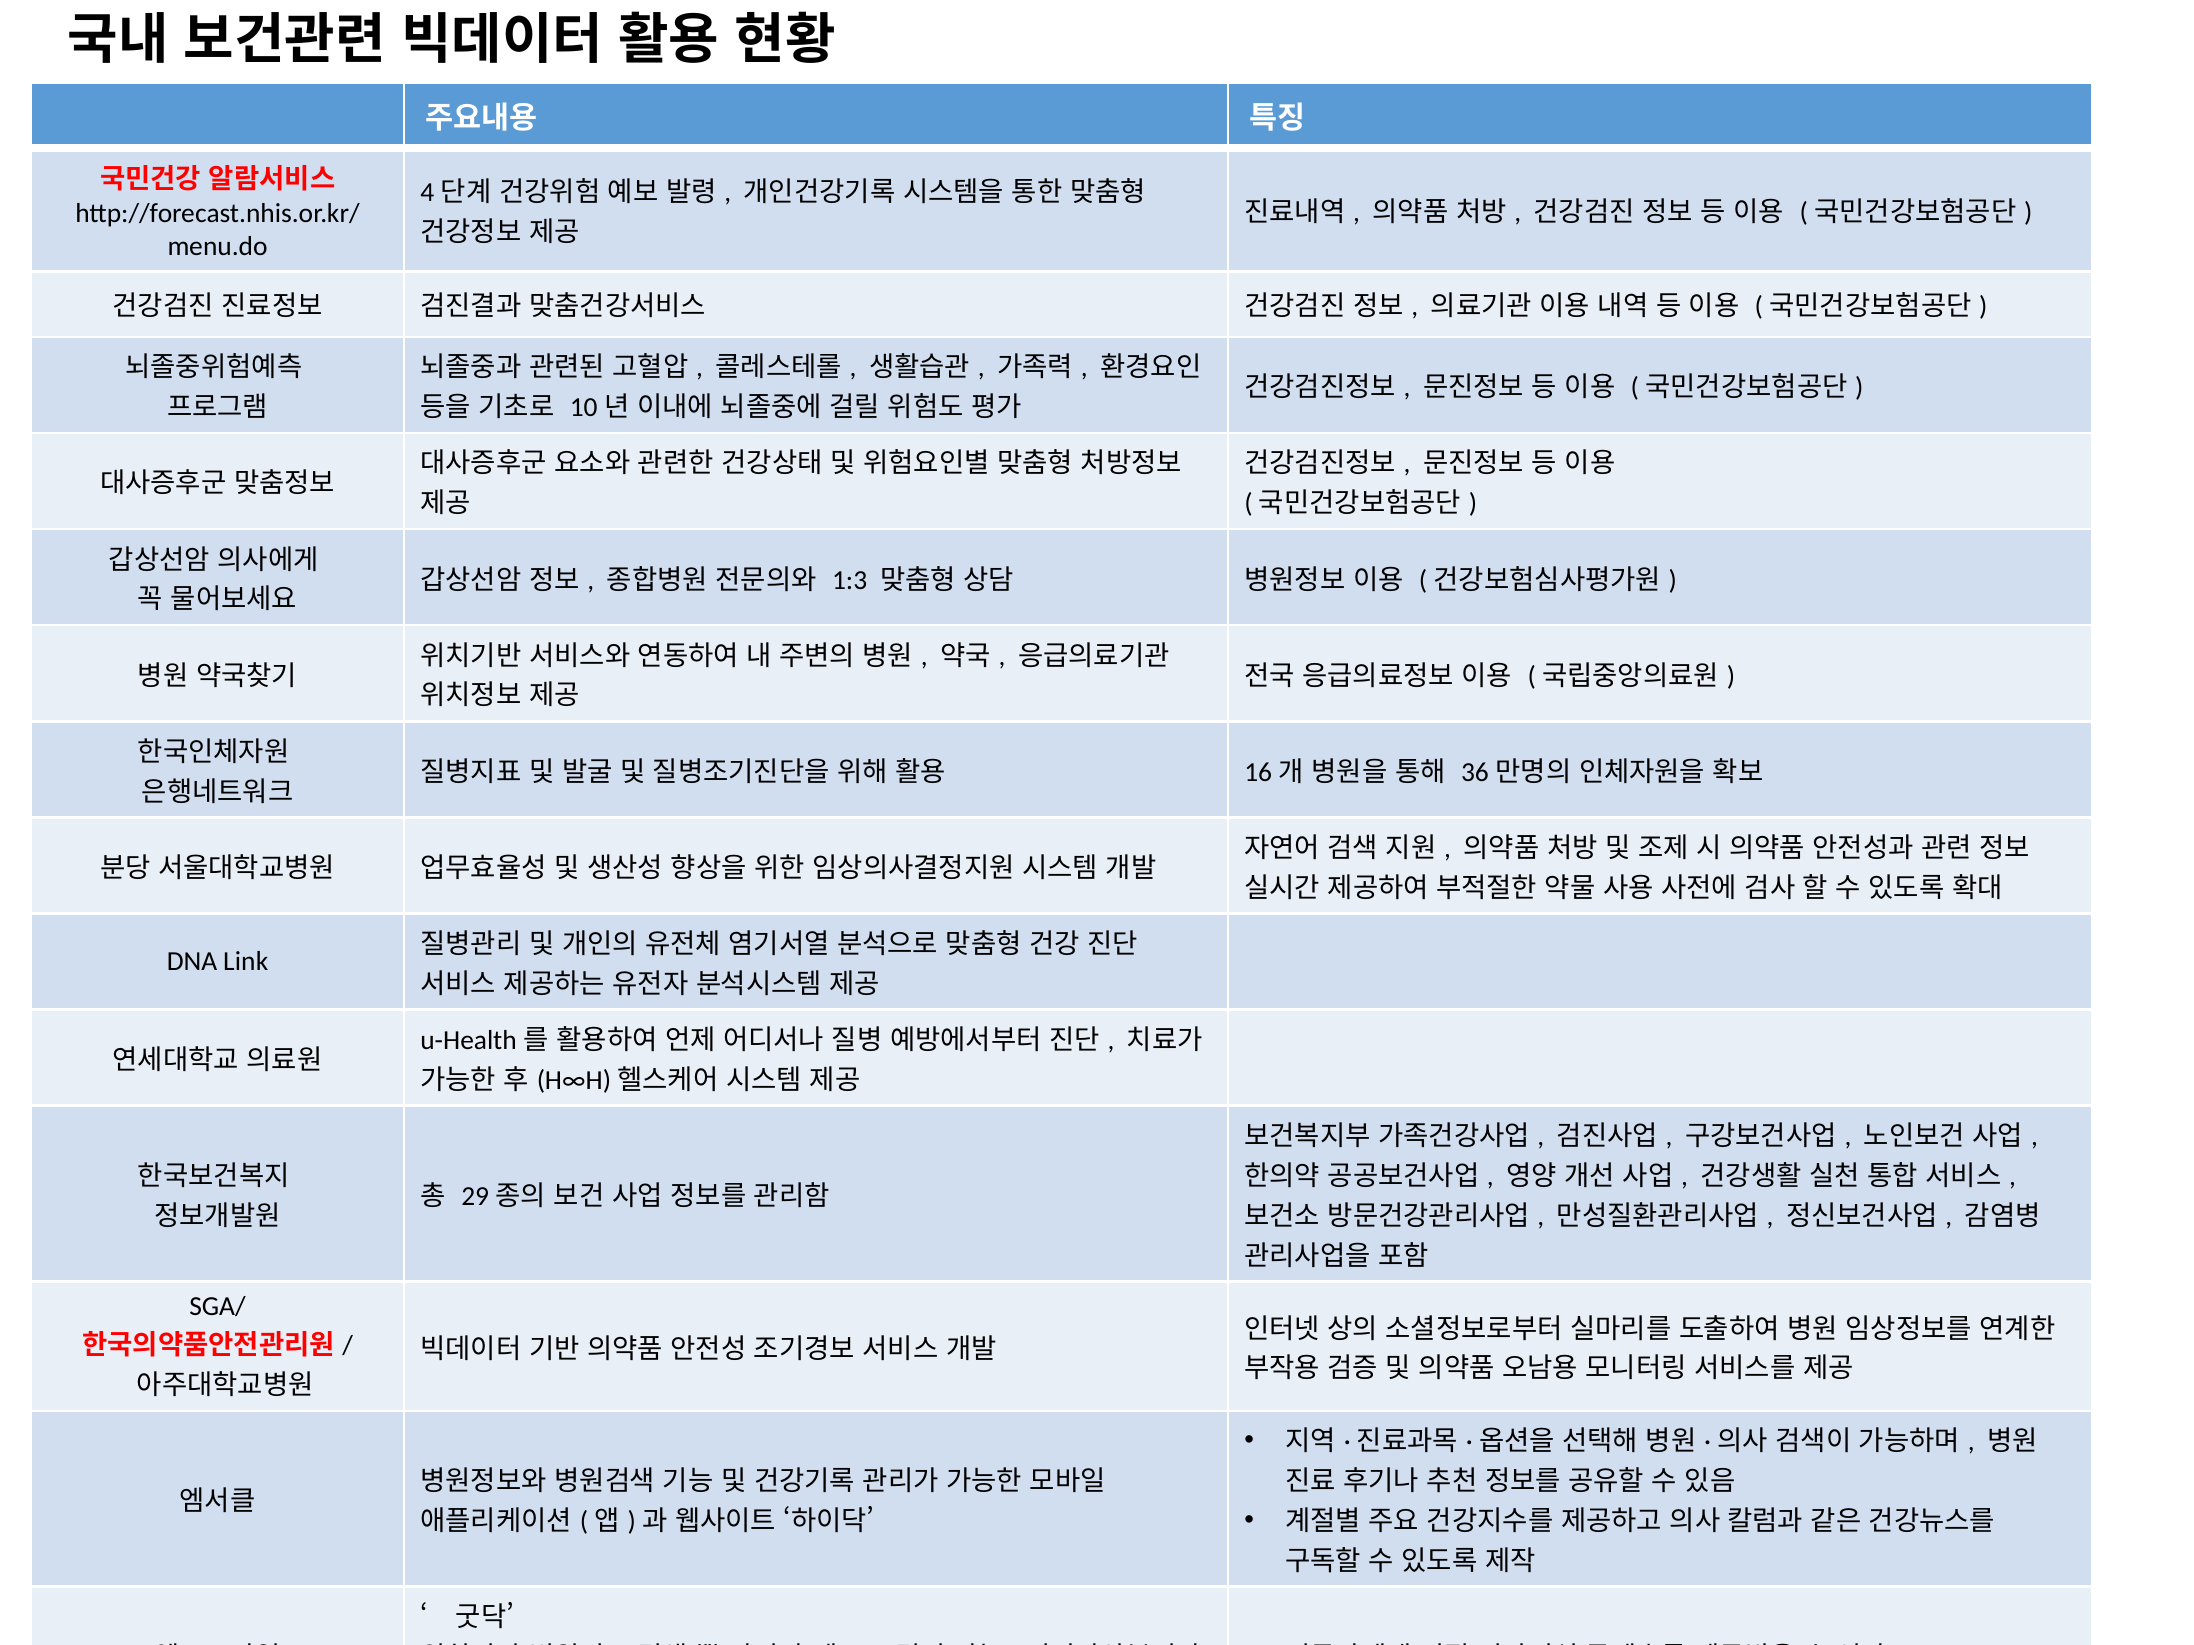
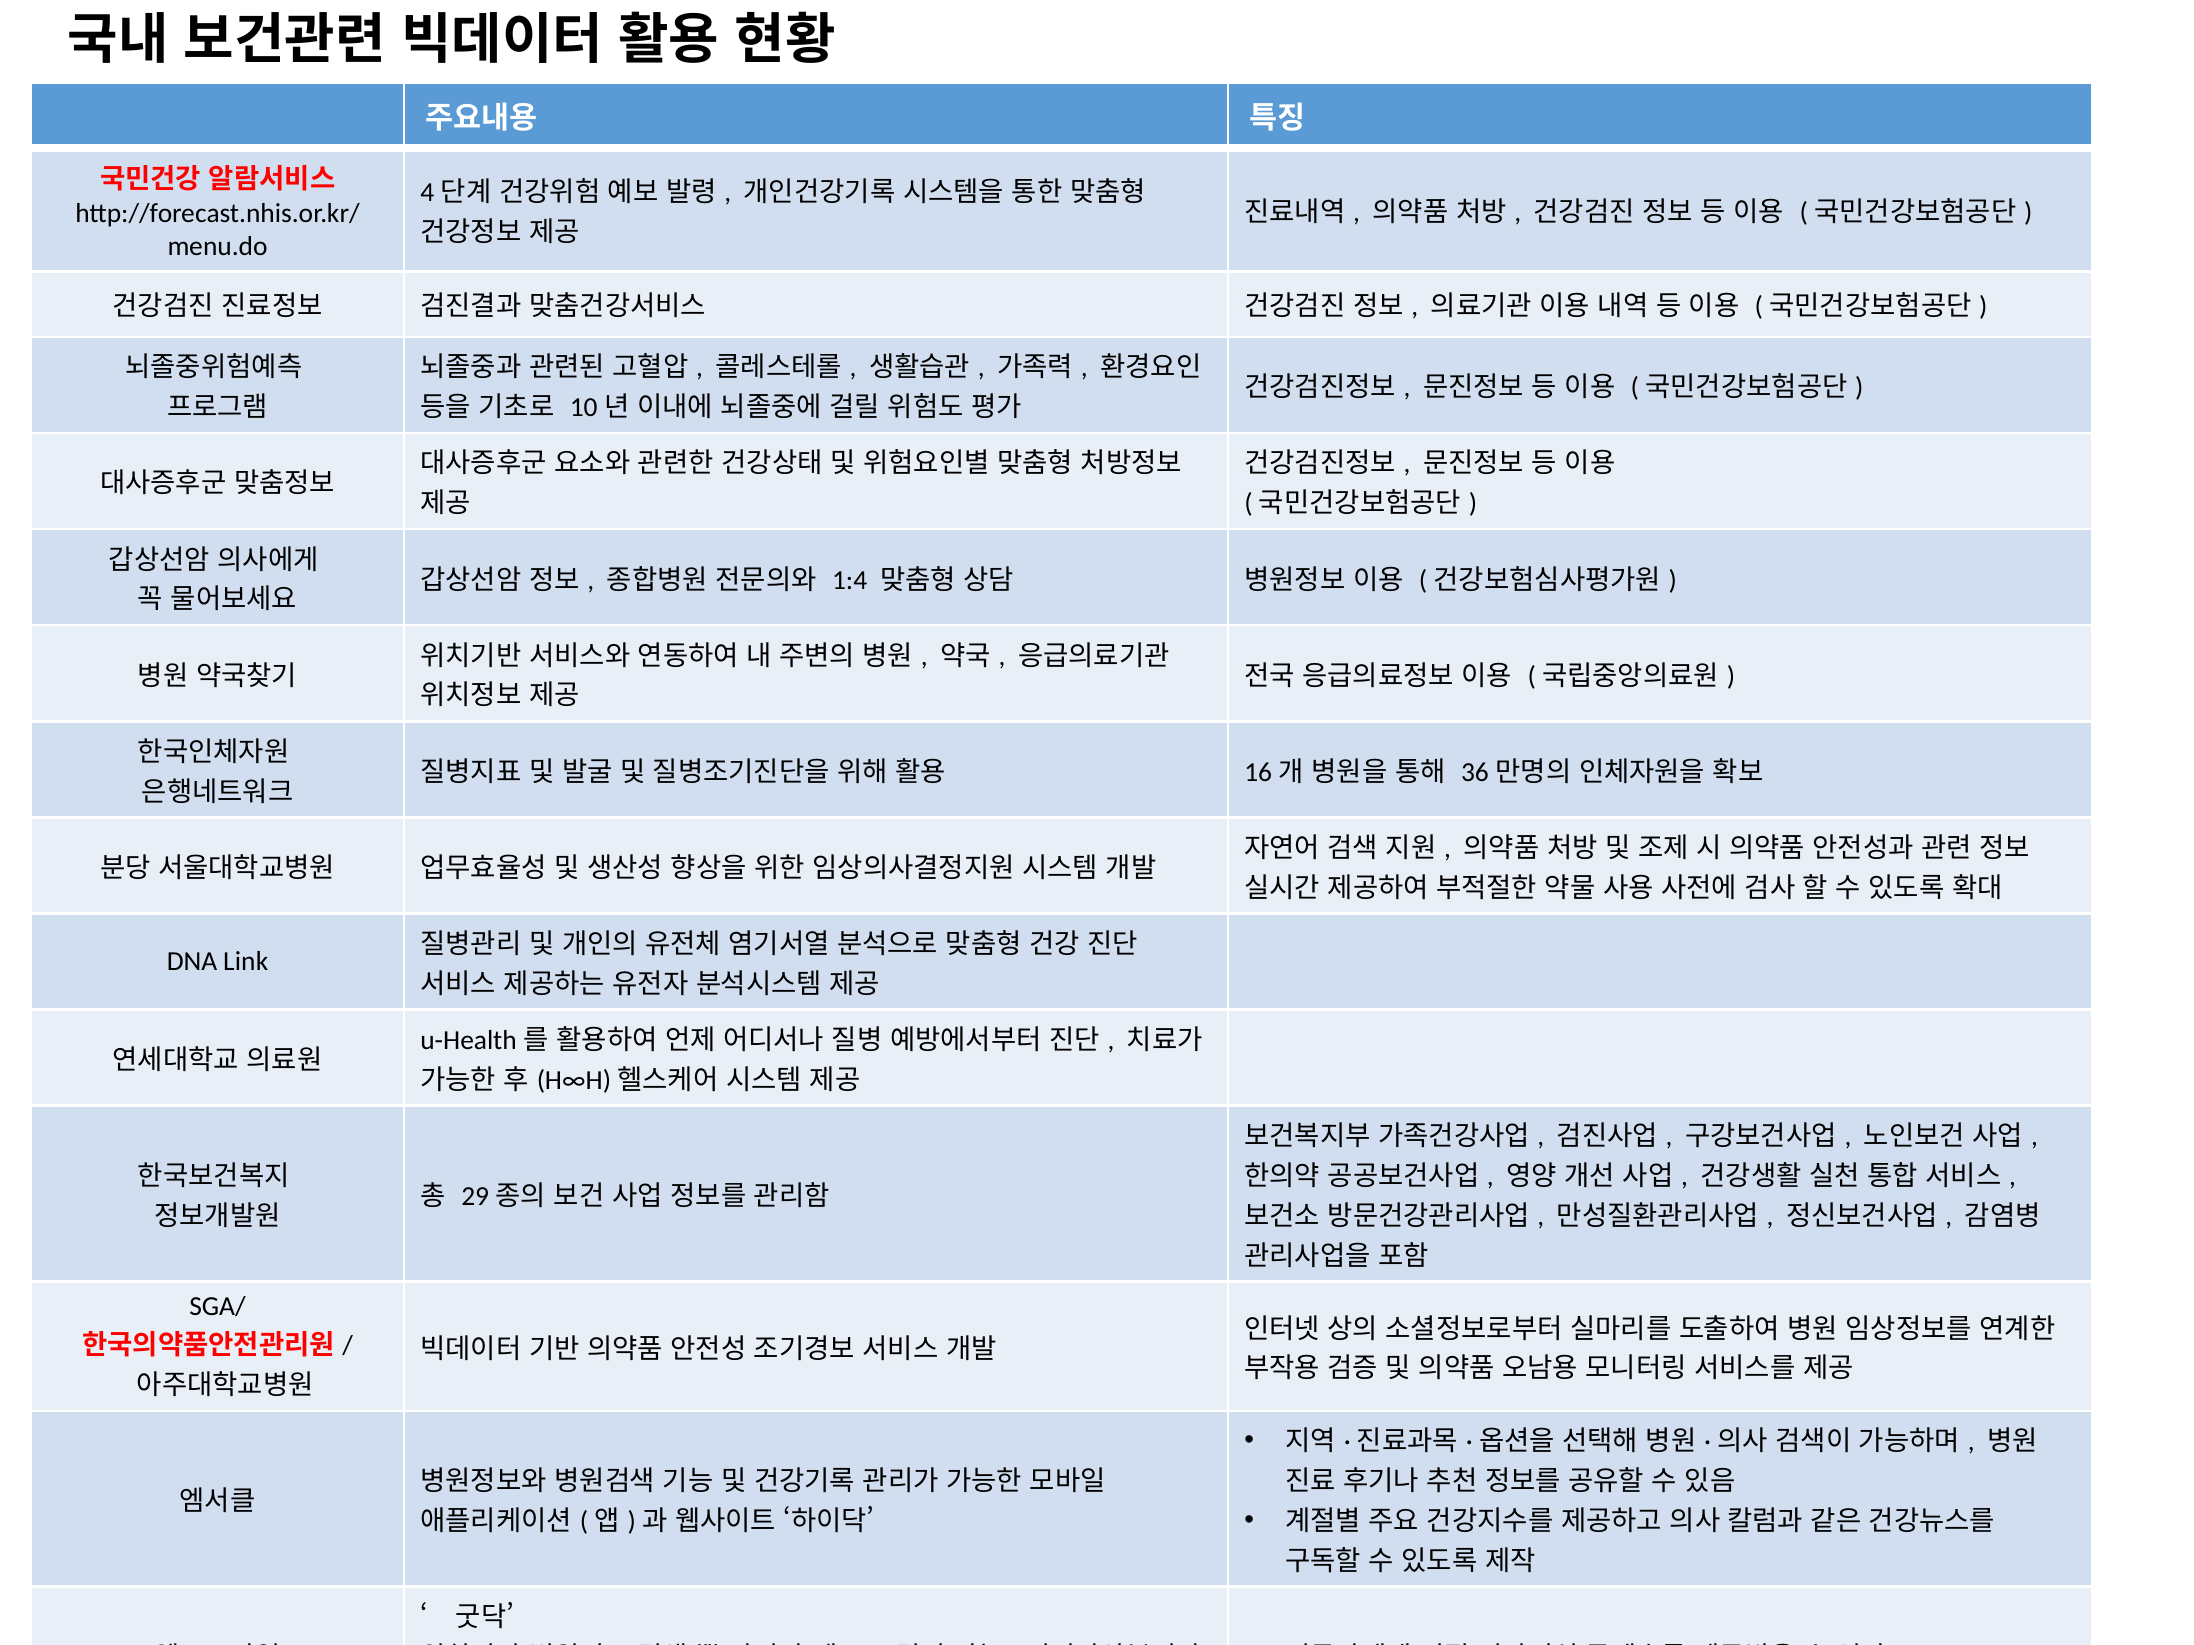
1:3: 1:3 -> 1:4
